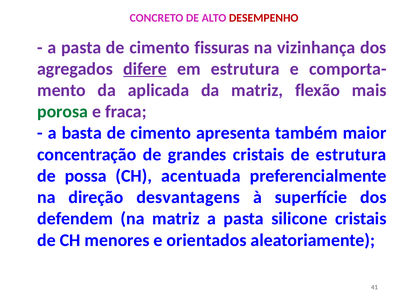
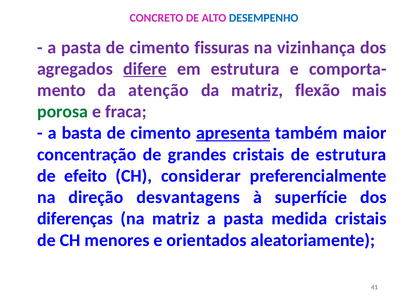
DESEMPENHO colour: red -> blue
aplicada: aplicada -> atenção
apresenta underline: none -> present
possa: possa -> efeito
acentuada: acentuada -> considerar
defendem: defendem -> diferenças
silicone: silicone -> medida
